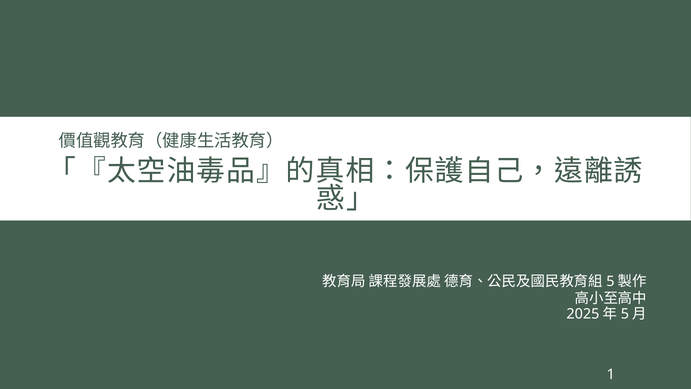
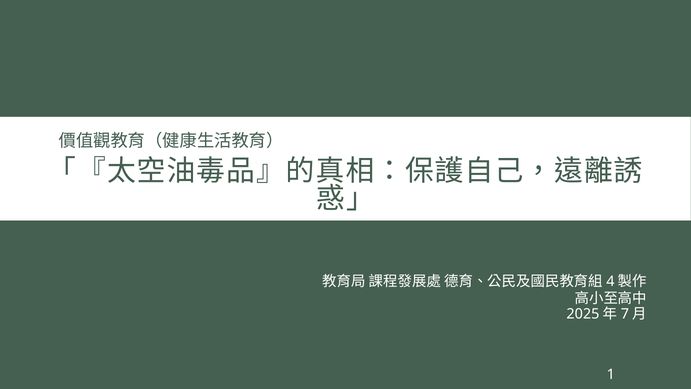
5 at (610, 281): 5 -> 4
5 at (625, 314): 5 -> 7
